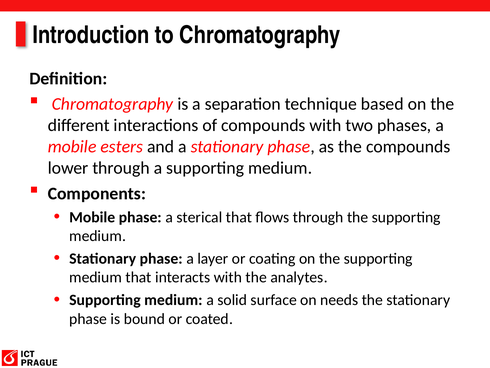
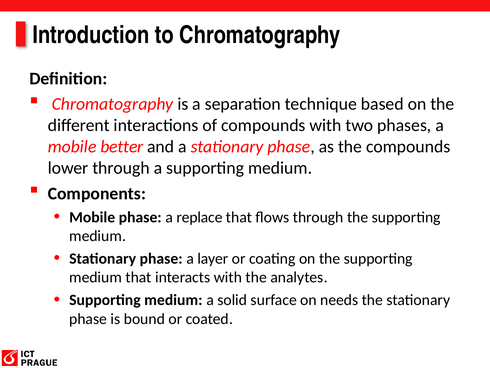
esters: esters -> better
sterical: sterical -> replace
